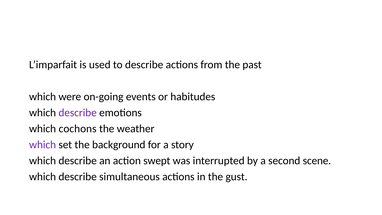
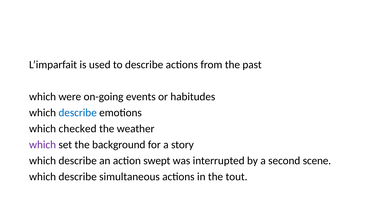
describe at (78, 113) colour: purple -> blue
cochons: cochons -> checked
gust: gust -> tout
